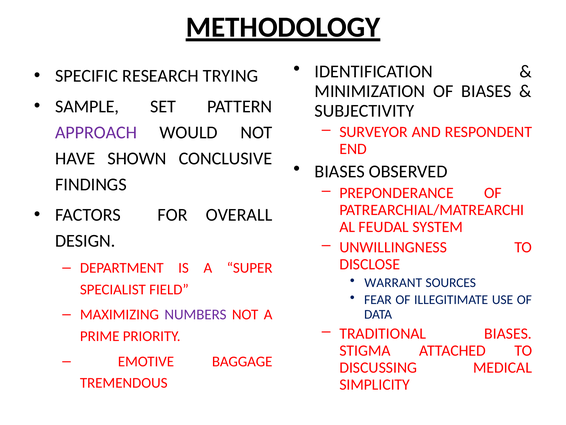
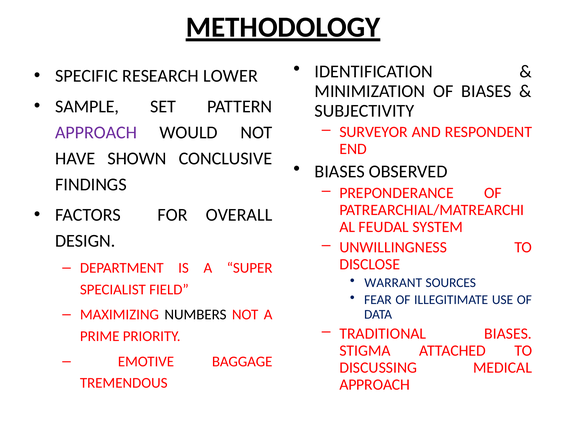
TRYING: TRYING -> LOWER
NUMBERS colour: purple -> black
SIMPLICITY at (375, 384): SIMPLICITY -> APPROACH
